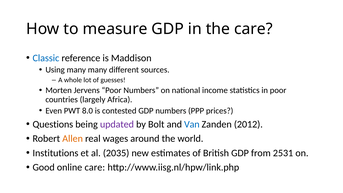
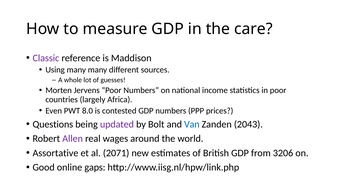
Classic colour: blue -> purple
2012: 2012 -> 2043
Allen colour: orange -> purple
Institutions: Institutions -> Assortative
2035: 2035 -> 2071
2531: 2531 -> 3206
online care: care -> gaps
